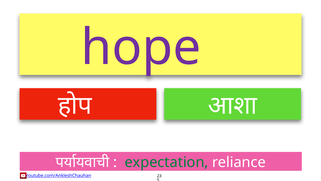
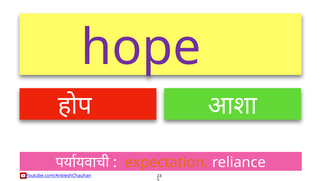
expectation colour: green -> orange
